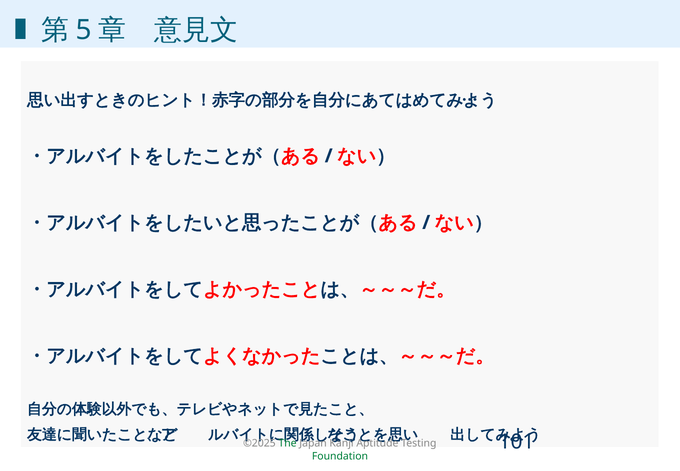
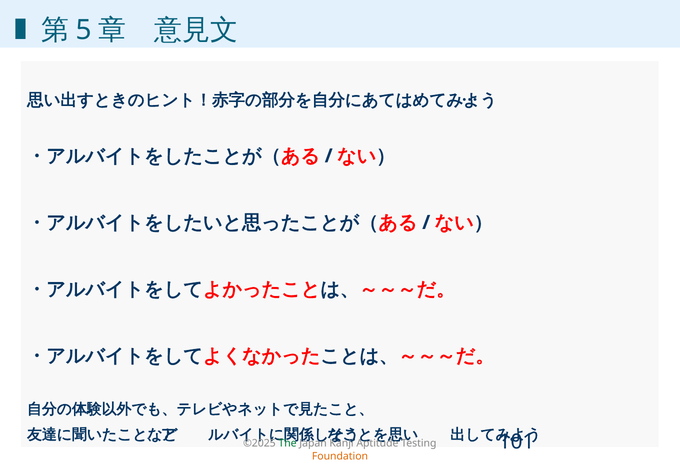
Foundation colour: green -> orange
